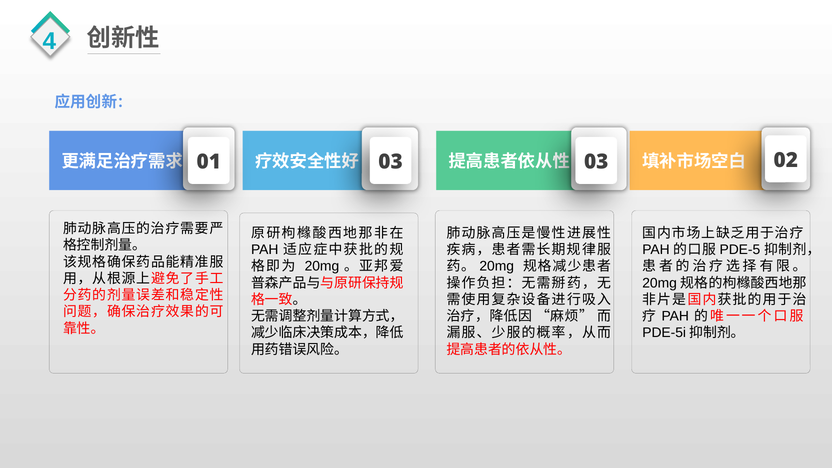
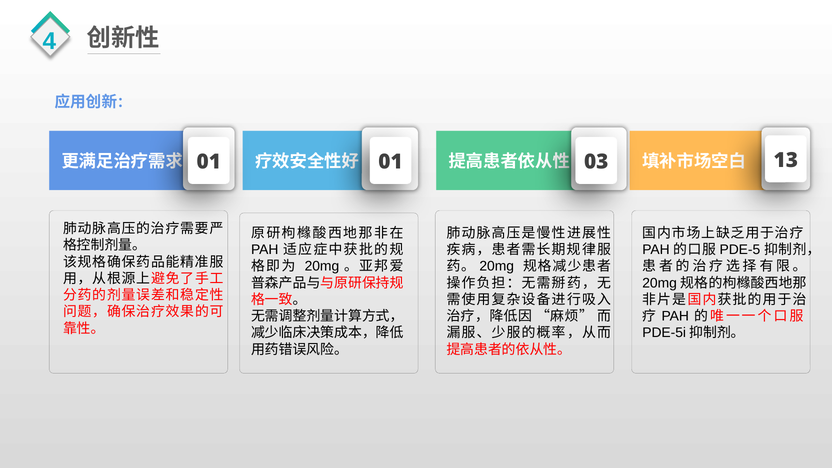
01 03: 03 -> 01
02: 02 -> 13
